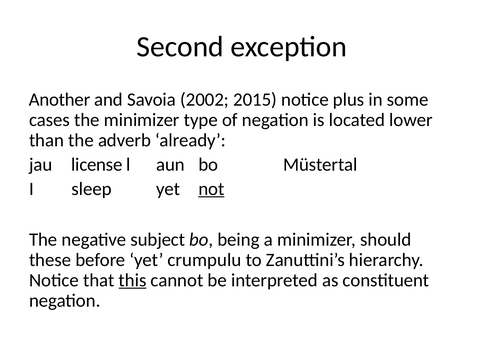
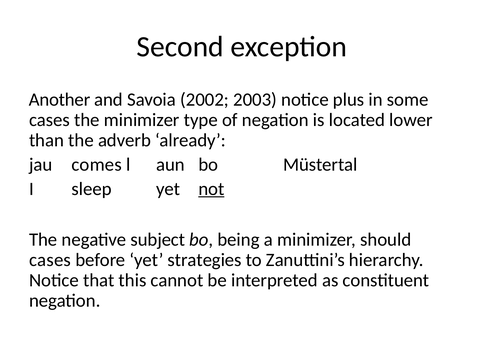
2015: 2015 -> 2003
license: license -> comes
these at (50, 260): these -> cases
crumpulu: crumpulu -> strategies
this underline: present -> none
